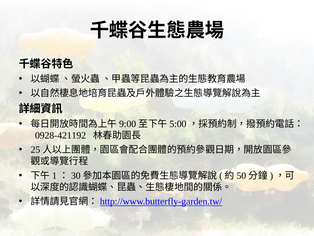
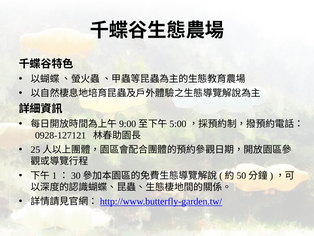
0928-421192: 0928-421192 -> 0928-127121
